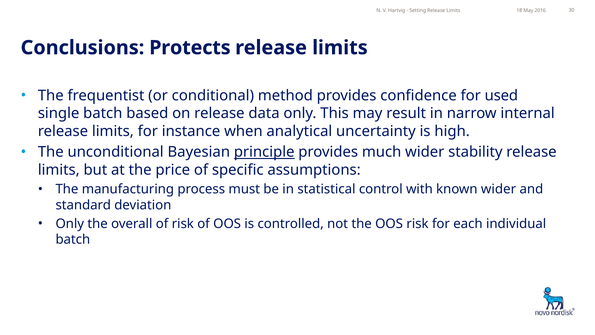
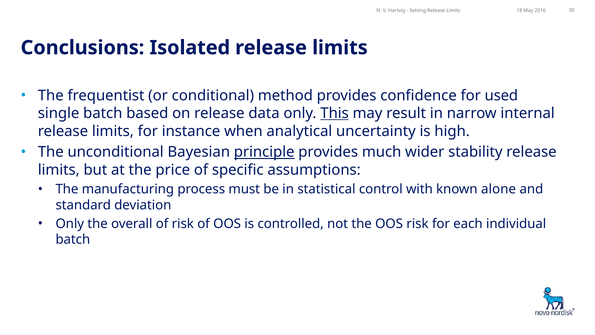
Protects: Protects -> Isolated
This underline: none -> present
known wider: wider -> alone
